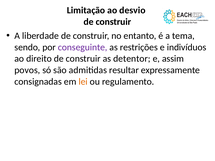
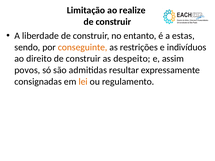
desvio: desvio -> realize
tema: tema -> estas
conseguinte colour: purple -> orange
detentor: detentor -> despeito
